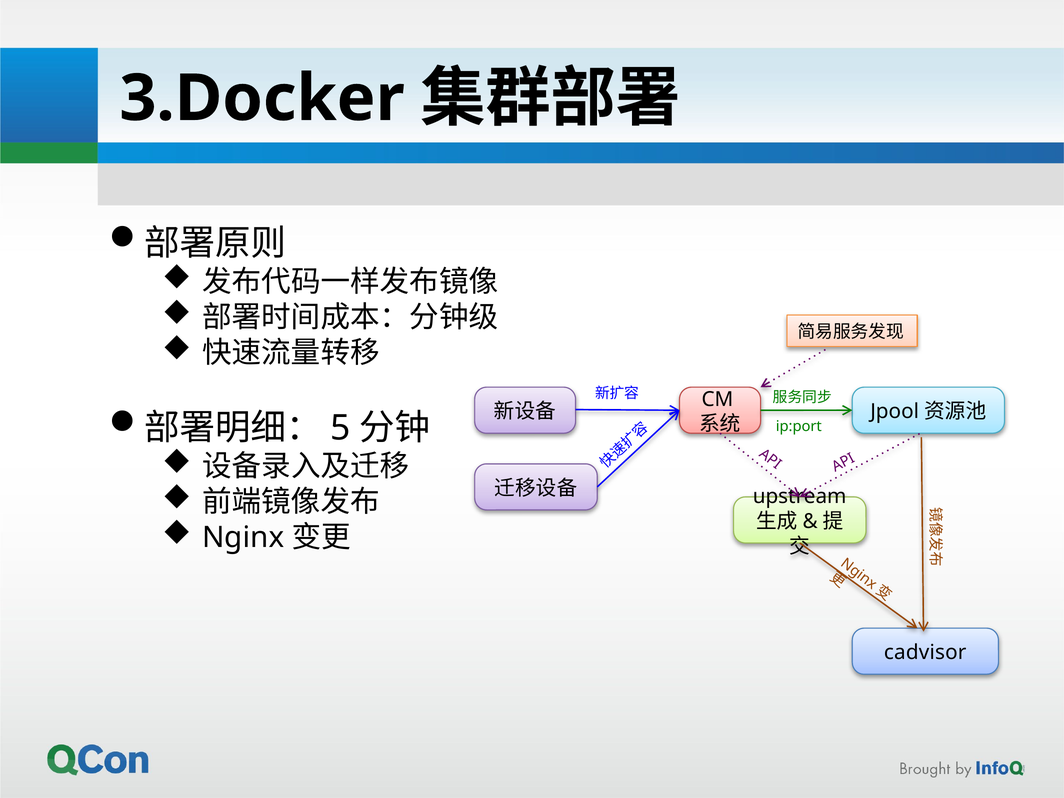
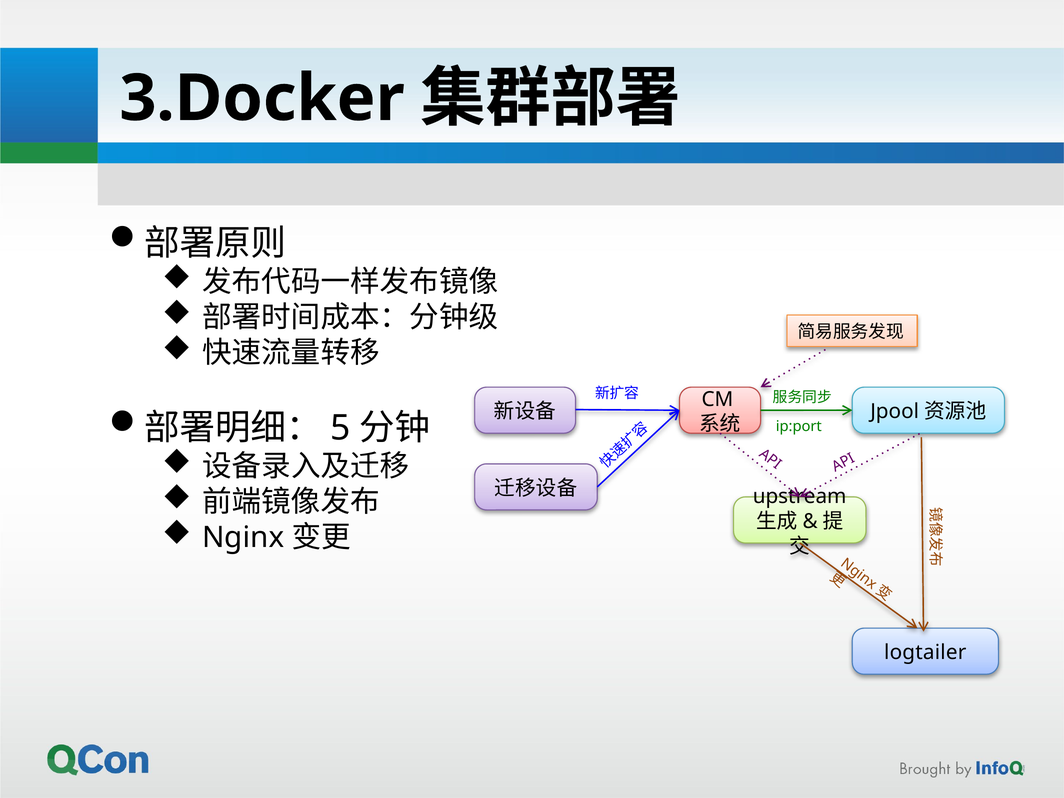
cadvisor: cadvisor -> logtailer
